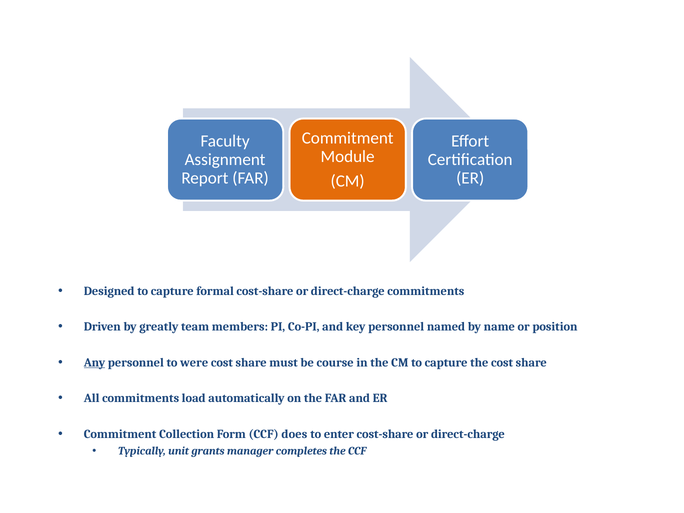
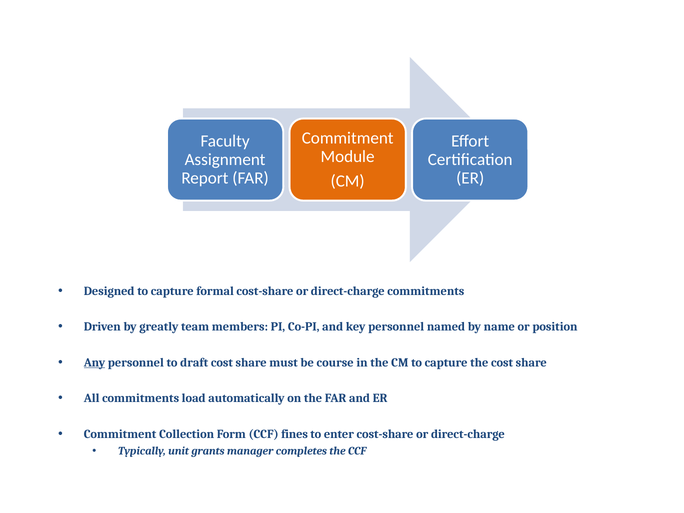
were: were -> draft
does: does -> fines
